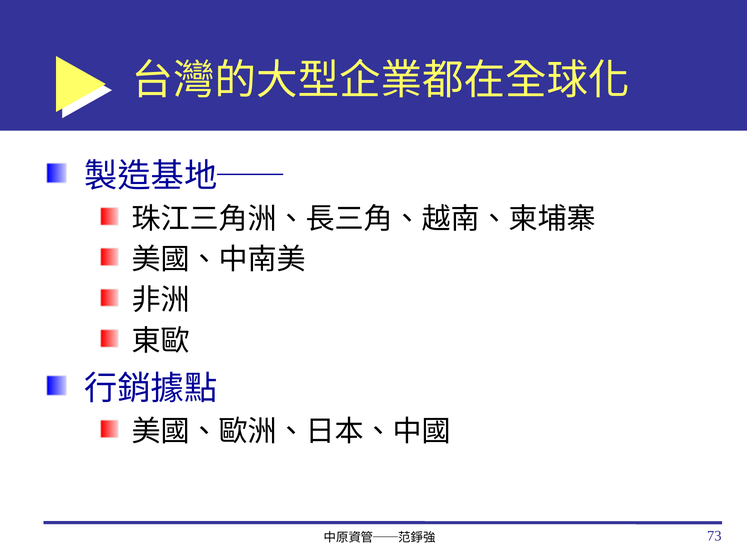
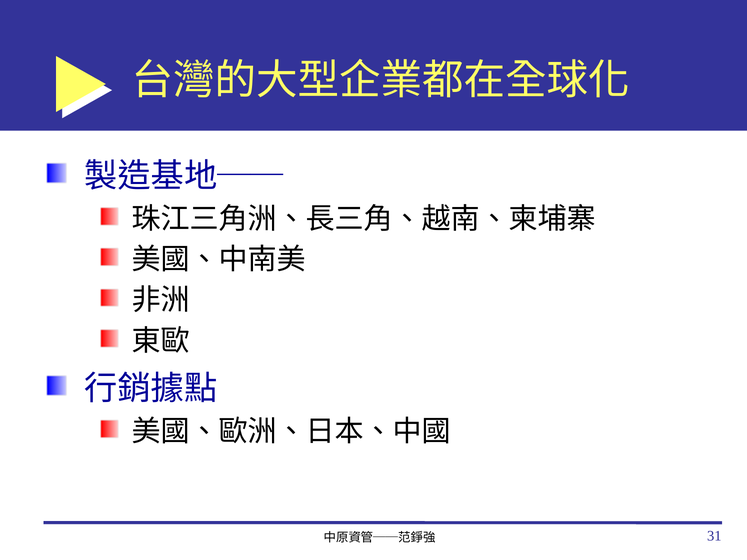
73: 73 -> 31
